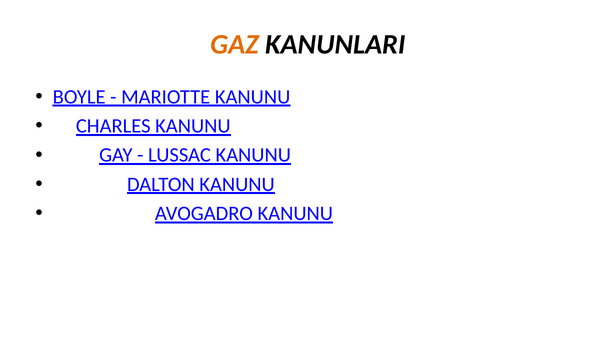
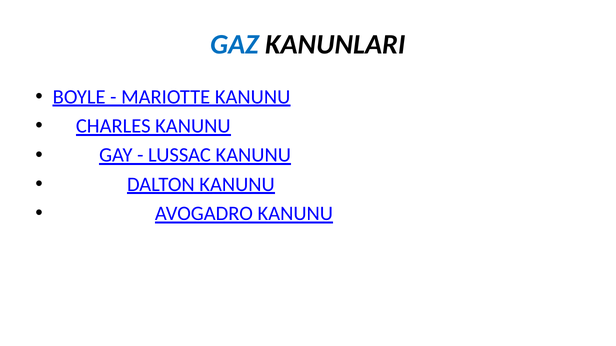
GAZ colour: orange -> blue
